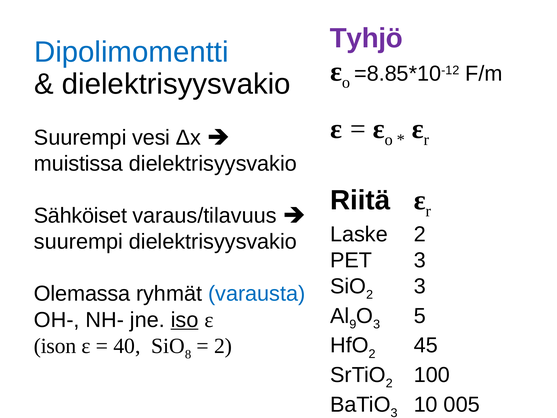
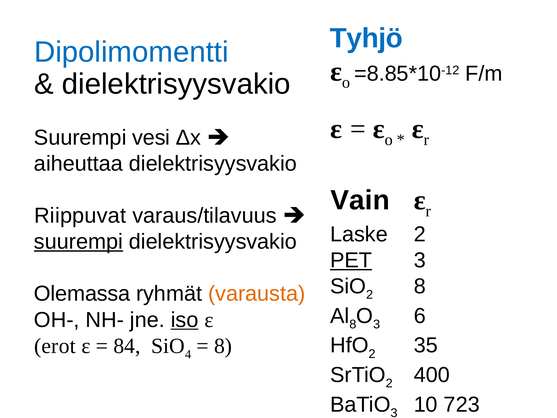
Tyhjö colour: purple -> blue
muistissa: muistissa -> aiheuttaa
Riitä: Riitä -> Vain
Sähköiset: Sähköiset -> Riippuvat
suurempi at (78, 242) underline: none -> present
PET underline: none -> present
2 3: 3 -> 8
varausta colour: blue -> orange
9 at (353, 324): 9 -> 8
5: 5 -> 6
45: 45 -> 35
ison: ison -> erot
40: 40 -> 84
8: 8 -> 4
2 at (223, 346): 2 -> 8
100: 100 -> 400
005: 005 -> 723
